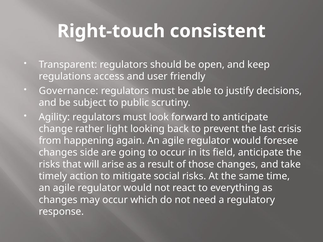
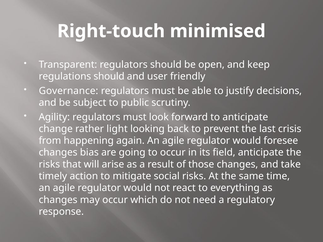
consistent: consistent -> minimised
regulations access: access -> should
side: side -> bias
